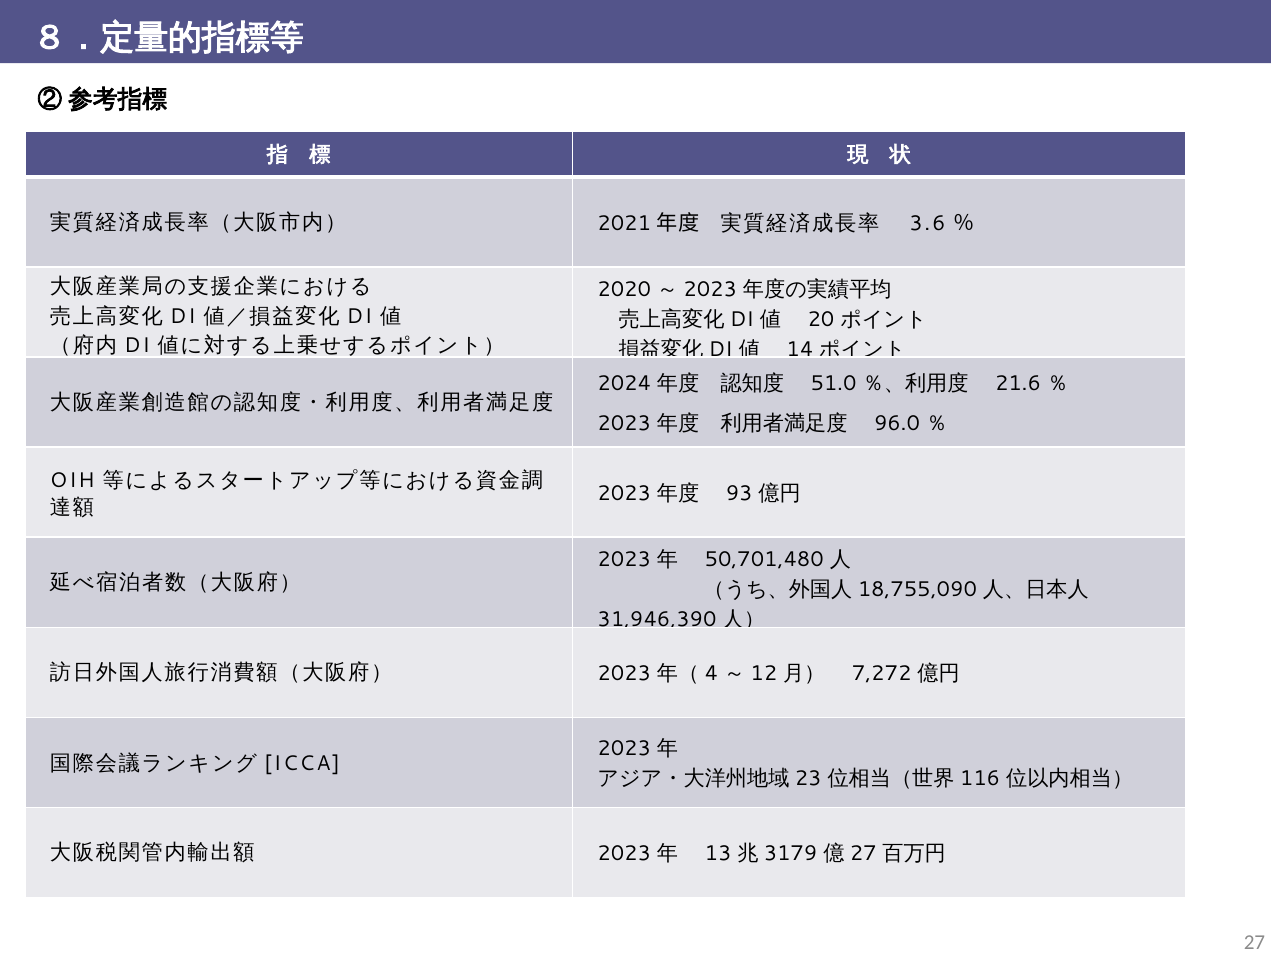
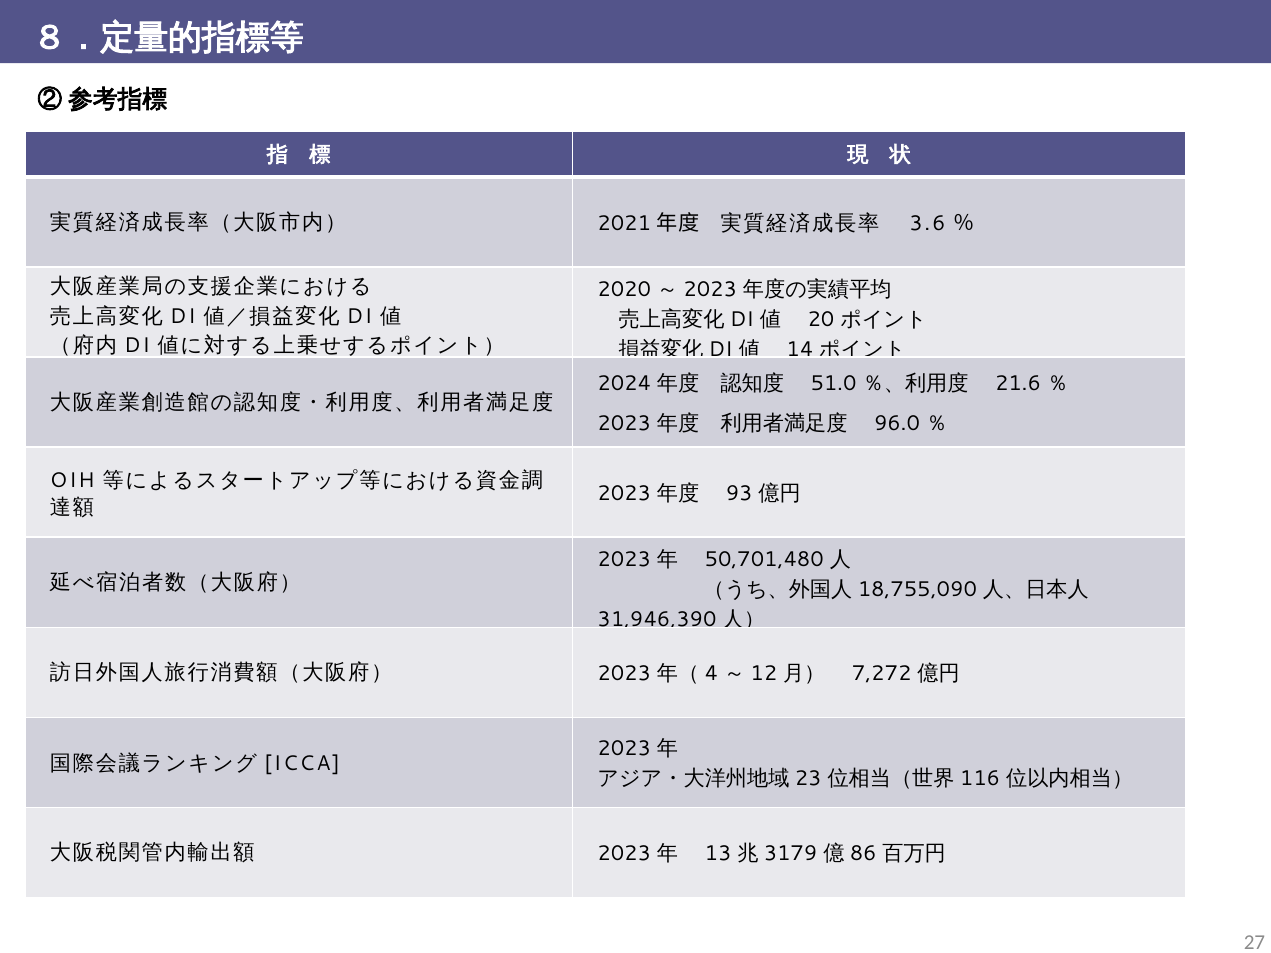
27 at (863, 854): 27 -> 86
